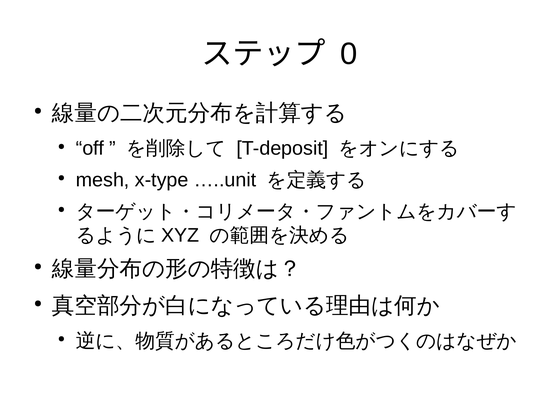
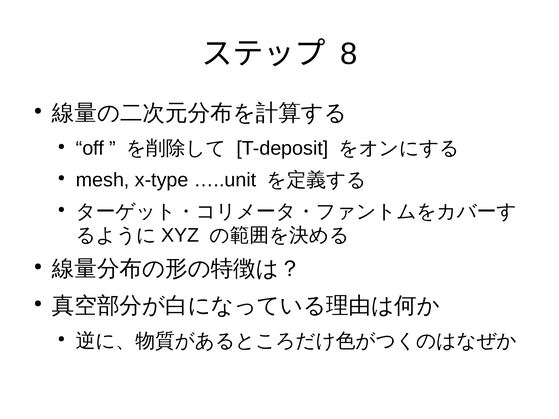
0: 0 -> 8
